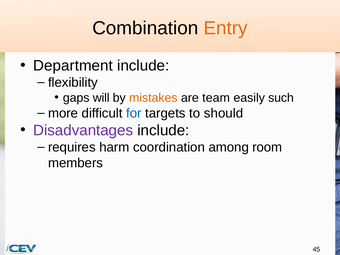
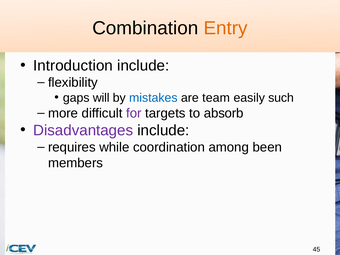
Department: Department -> Introduction
mistakes colour: orange -> blue
for colour: blue -> purple
should: should -> absorb
harm: harm -> while
room: room -> been
